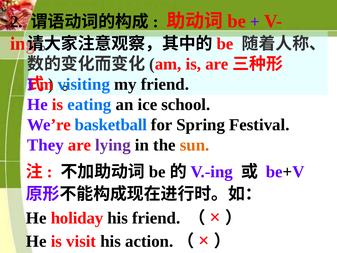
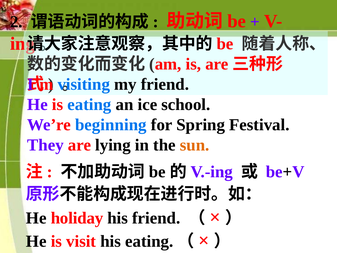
basketball: basketball -> beginning
lying colour: purple -> black
his action: action -> eating
